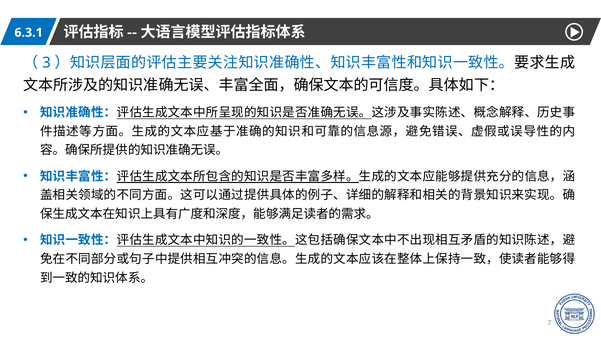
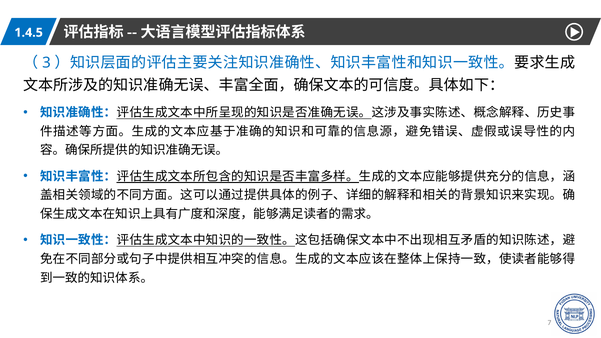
6.3.1: 6.3.1 -> 1.4.5
